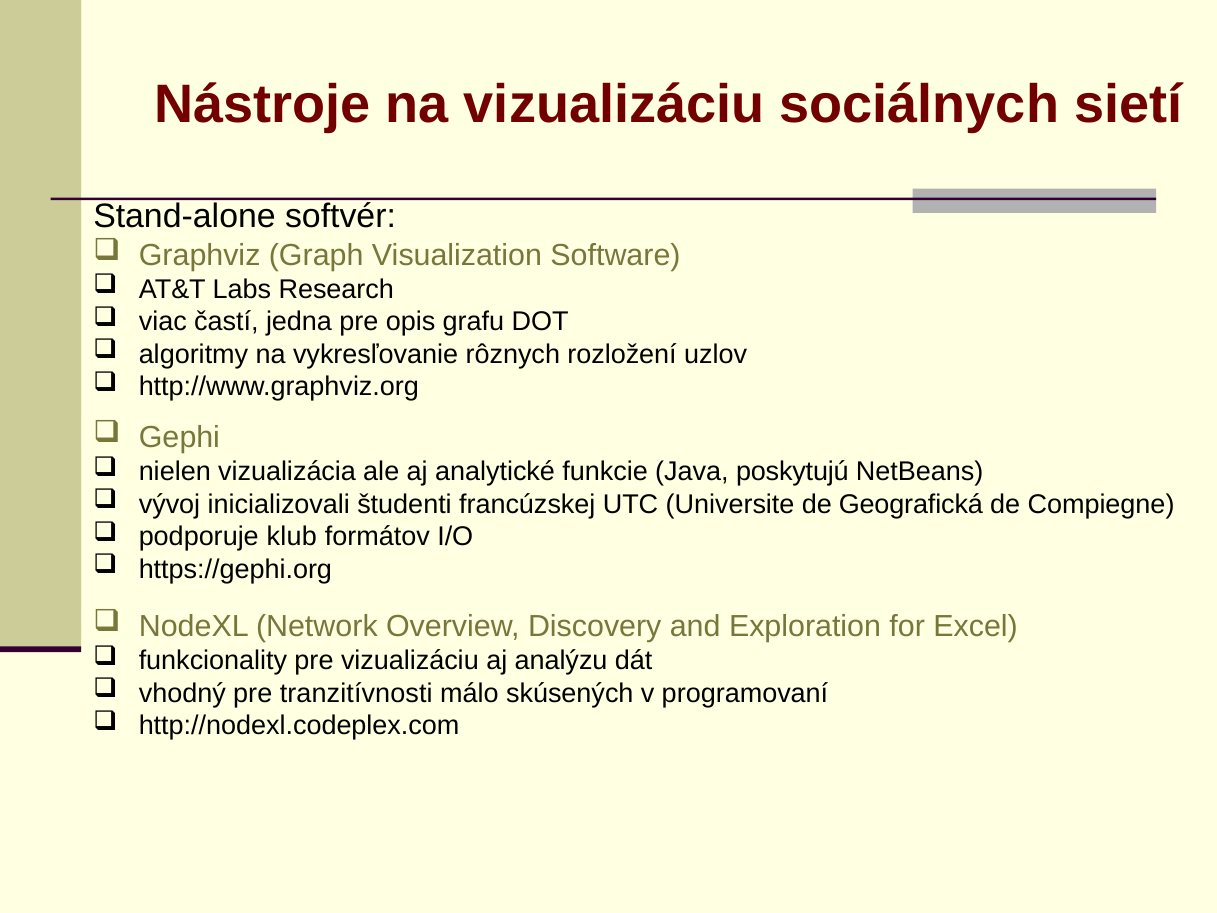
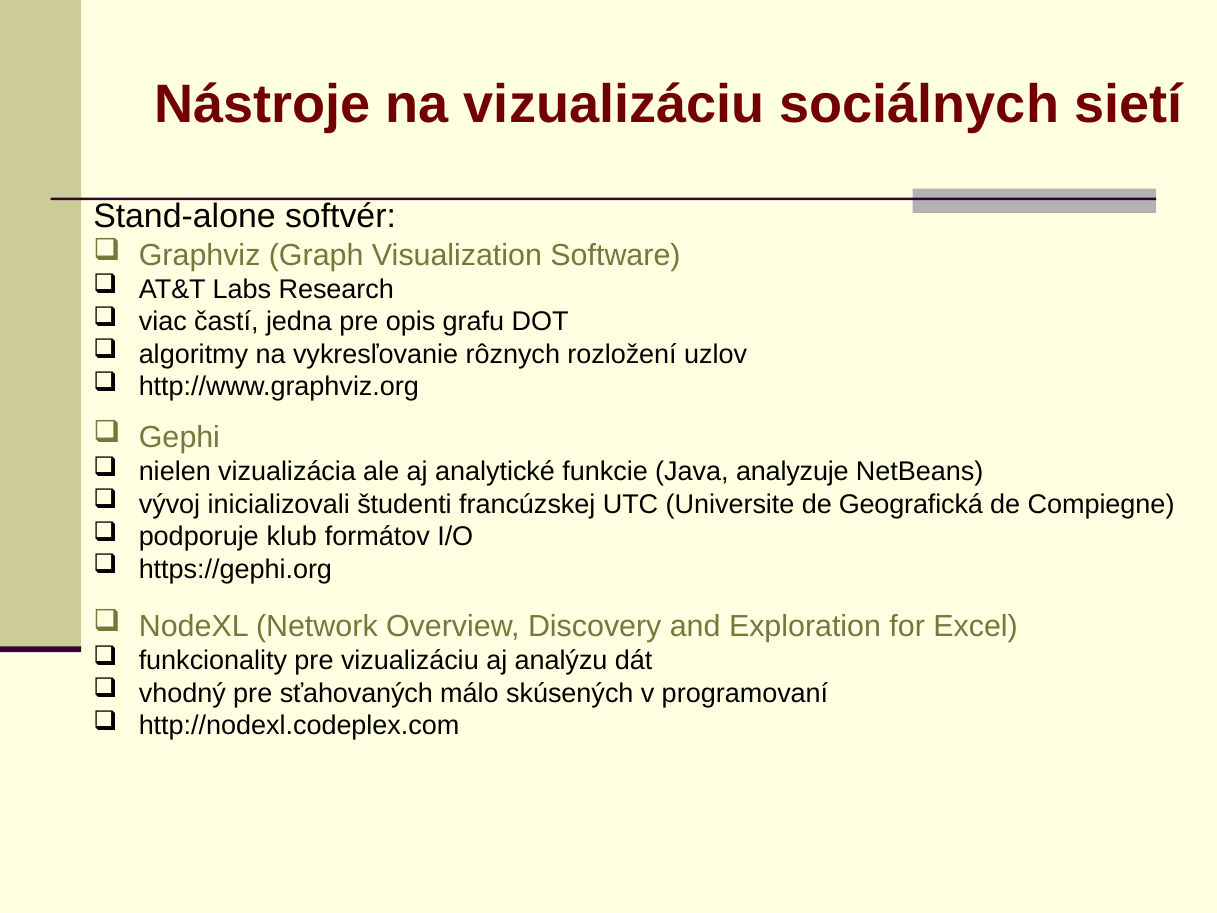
poskytujú: poskytujú -> analyzuje
tranzitívnosti: tranzitívnosti -> sťahovaných
